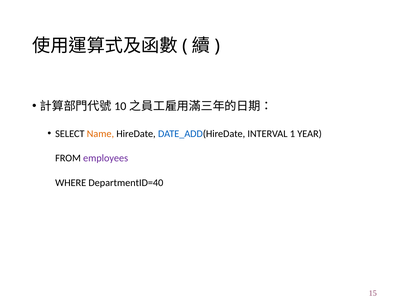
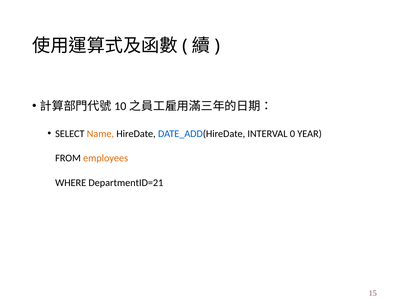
1: 1 -> 0
employees colour: purple -> orange
DepartmentID=40: DepartmentID=40 -> DepartmentID=21
